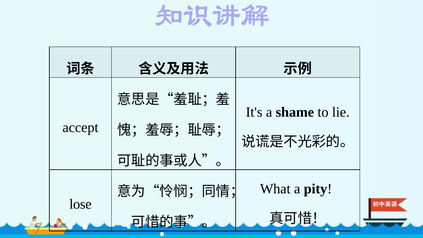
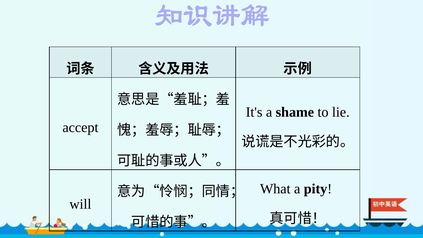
lose: lose -> will
